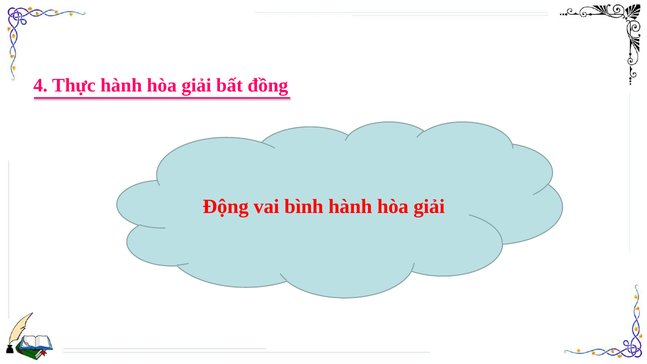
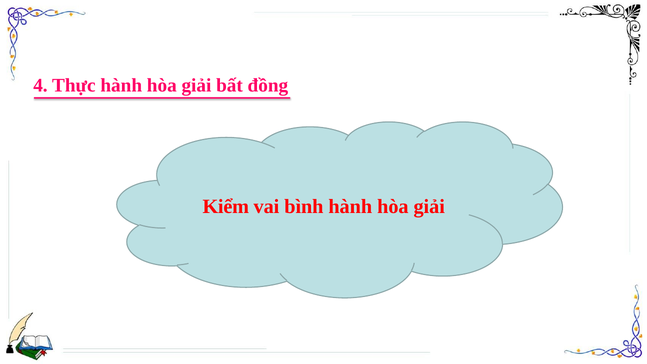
Động: Động -> Kiểm
